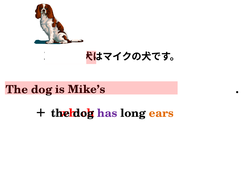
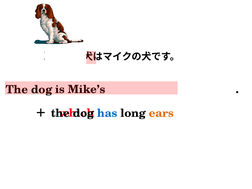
has colour: purple -> blue
